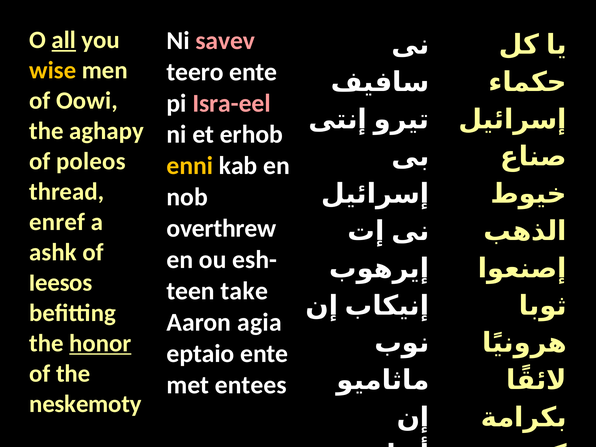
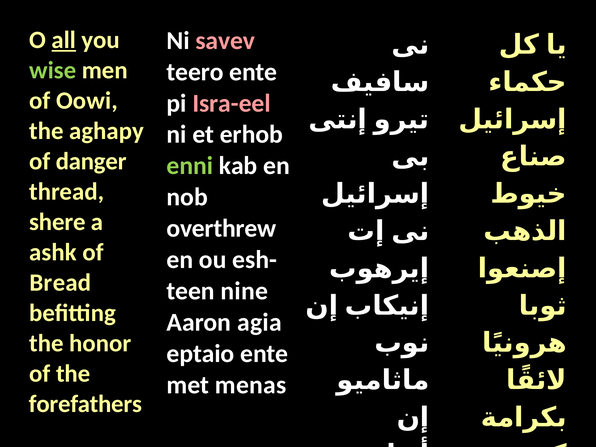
wise colour: yellow -> light green
poleos: poleos -> danger
enni colour: yellow -> light green
enref: enref -> shere
Ieesos: Ieesos -> Bread
take: take -> nine
honor underline: present -> none
entees: entees -> menas
neskemoty: neskemoty -> forefathers
